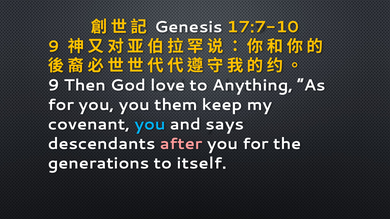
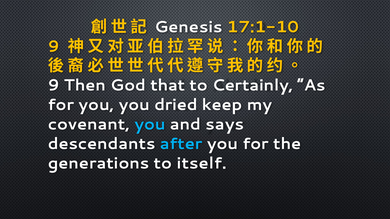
17:7-10: 17:7-10 -> 17:1-10
love: love -> that
Anything: Anything -> Certainly
them: them -> dried
after colour: pink -> light blue
